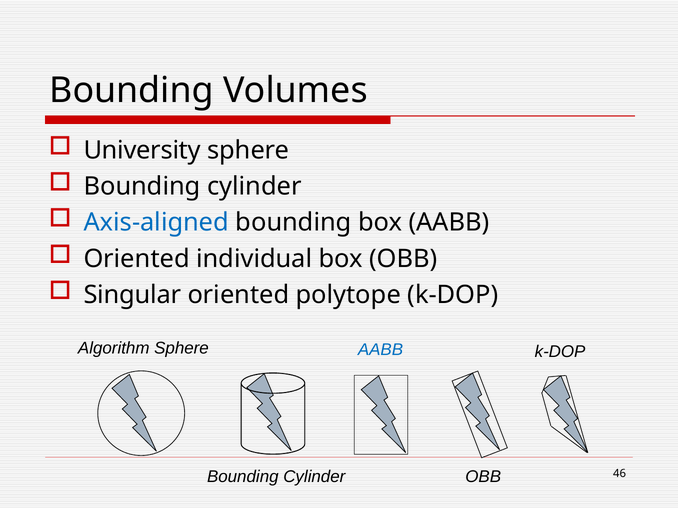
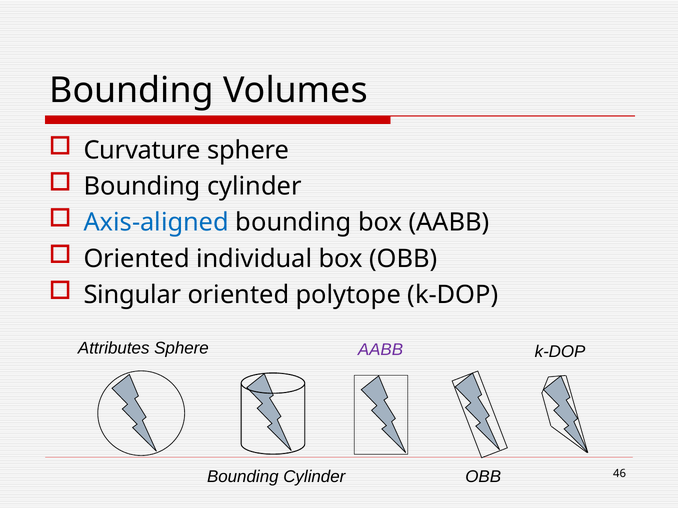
University: University -> Curvature
Algorithm: Algorithm -> Attributes
AABB at (380, 350) colour: blue -> purple
